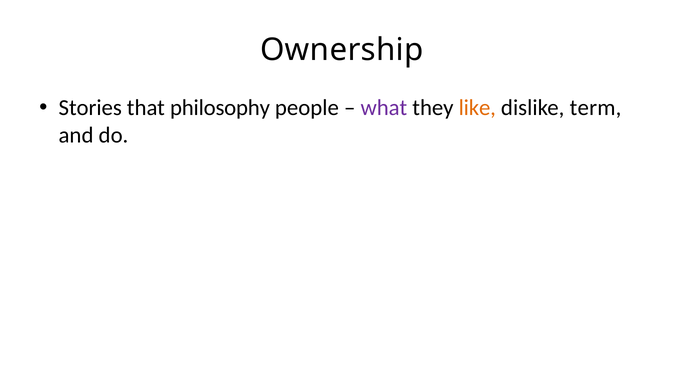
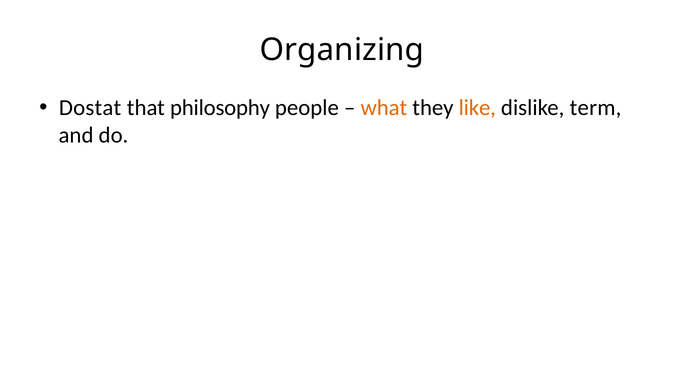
Ownership: Ownership -> Organizing
Stories: Stories -> Dostat
what colour: purple -> orange
